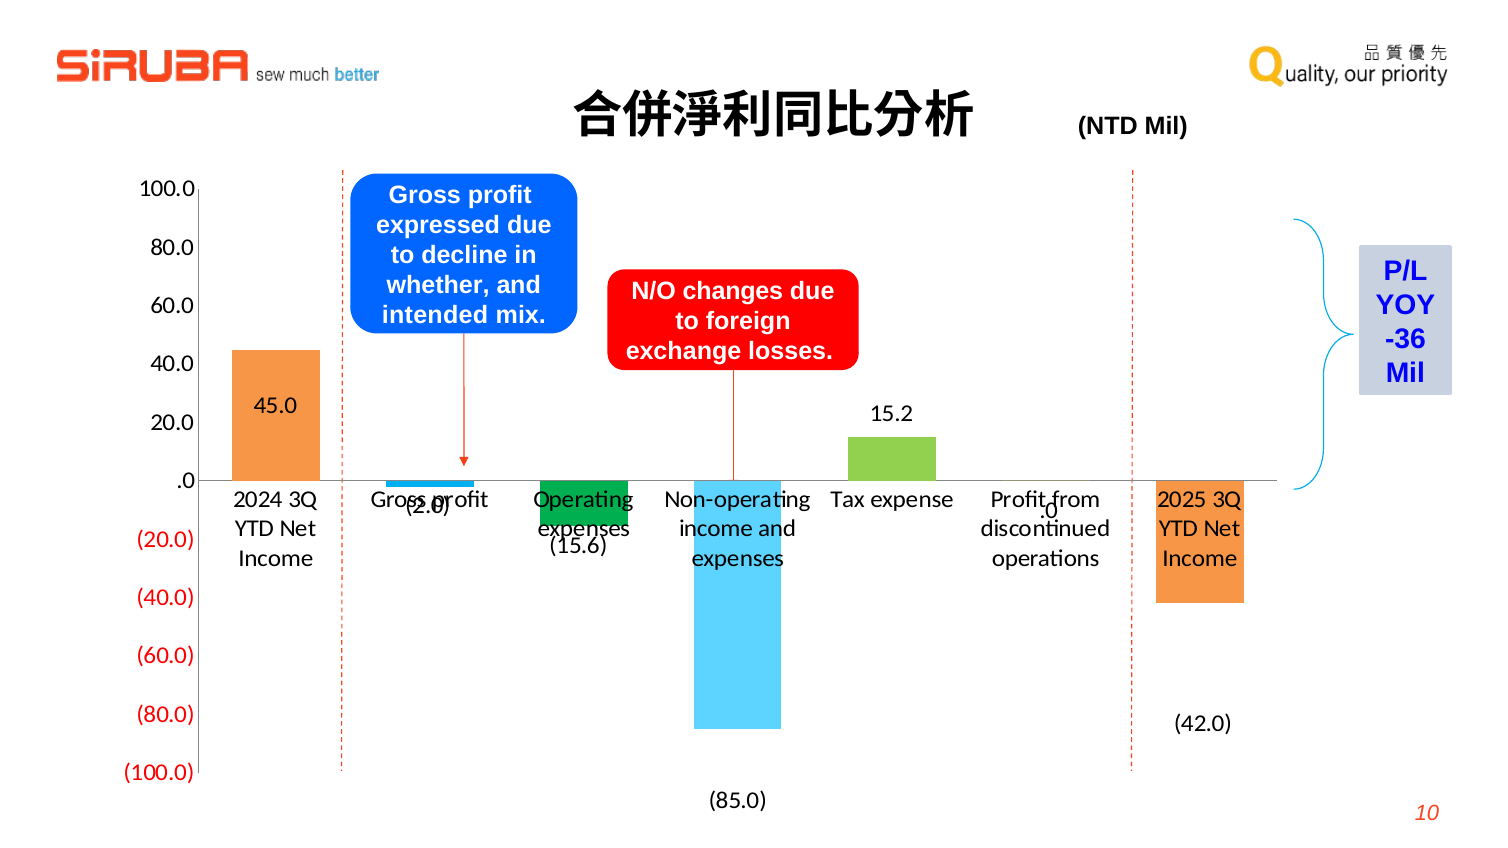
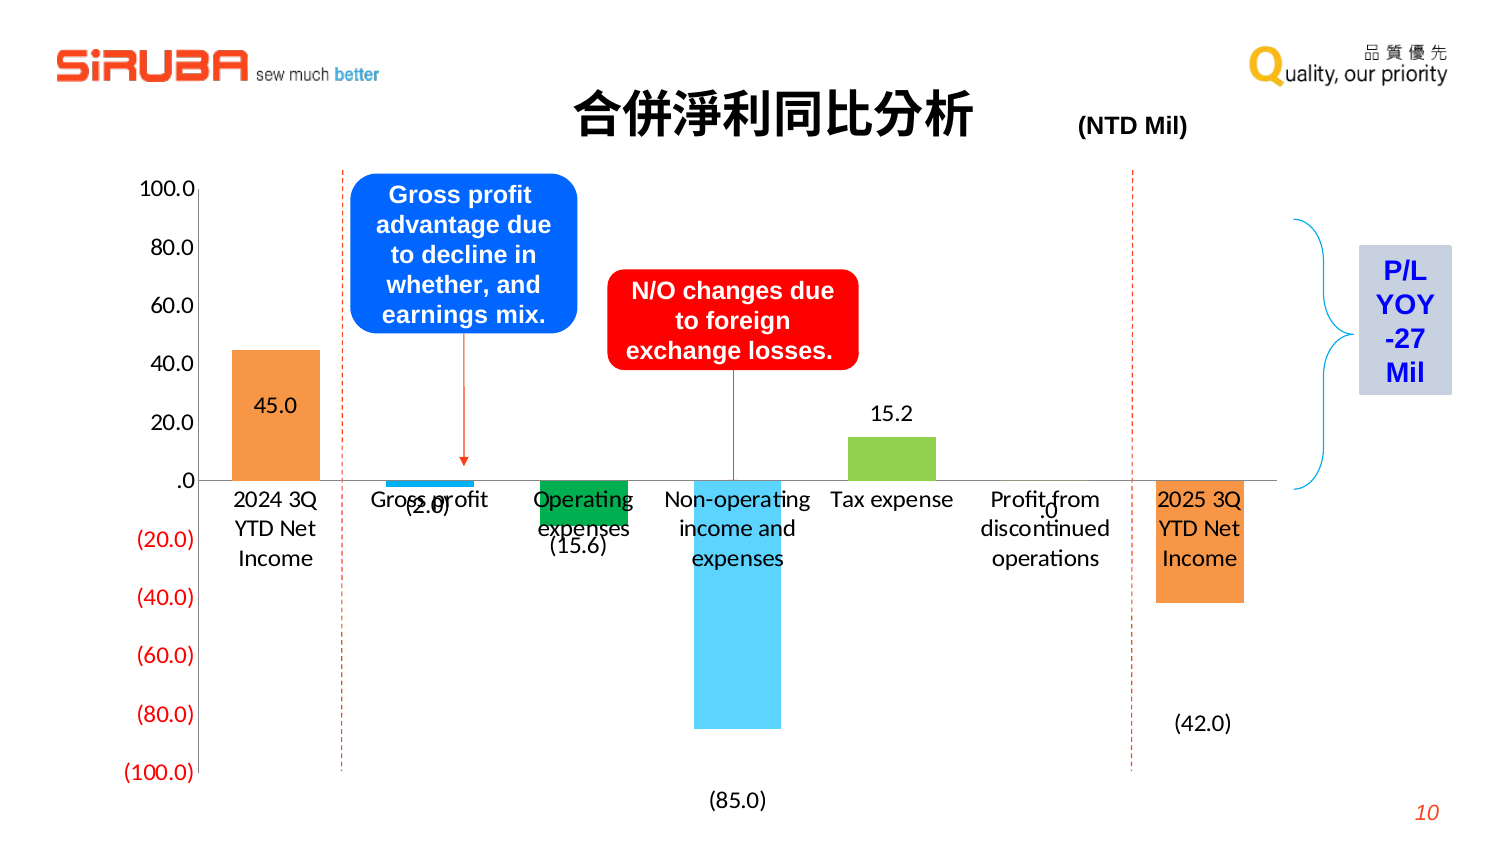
expressed: expressed -> advantage
intended: intended -> earnings
-36: -36 -> -27
